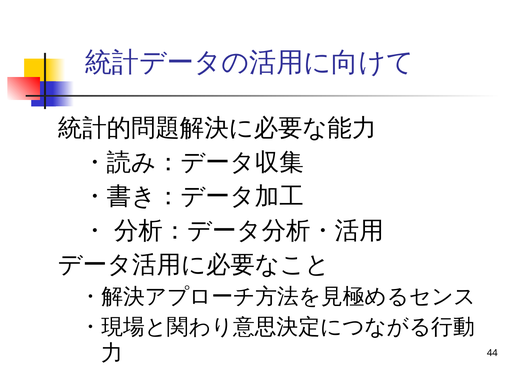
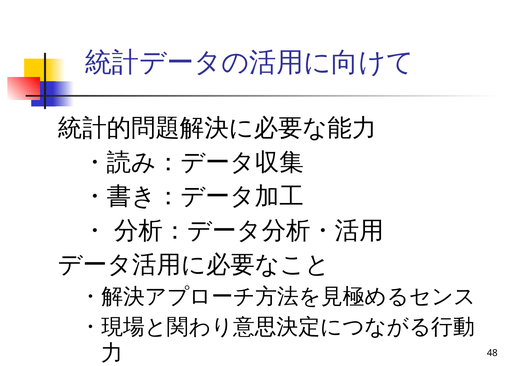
44: 44 -> 48
